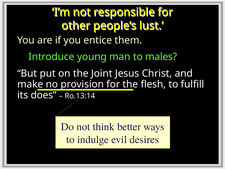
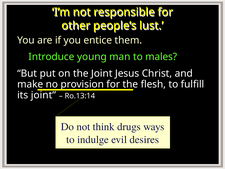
its does: does -> joint
better: better -> drugs
